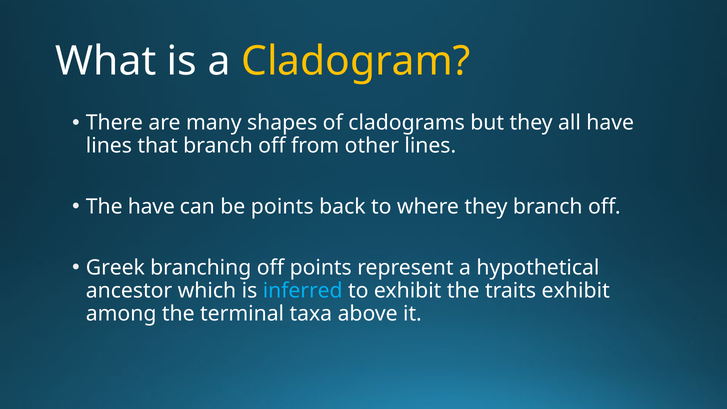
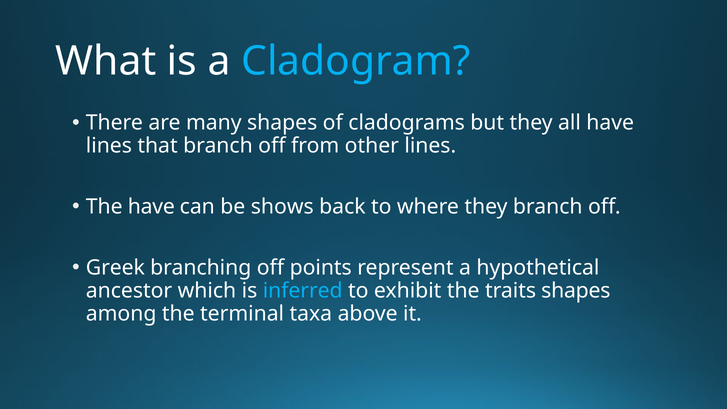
Cladogram colour: yellow -> light blue
be points: points -> shows
traits exhibit: exhibit -> shapes
